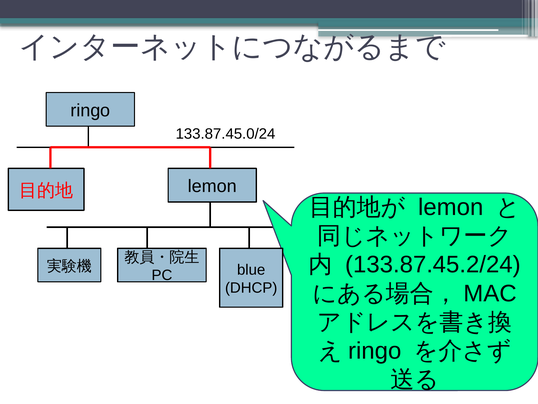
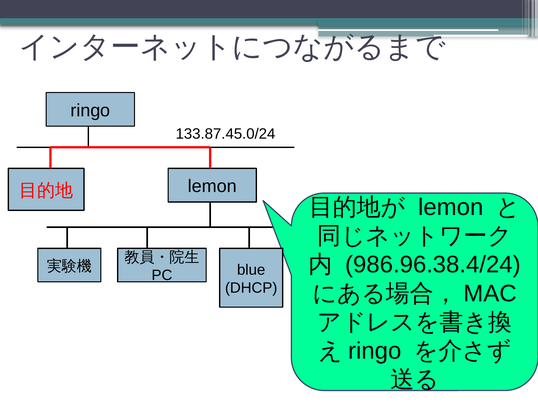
133.87.45.2/24: 133.87.45.2/24 -> 986.96.38.4/24
